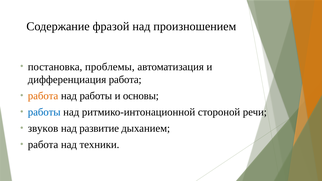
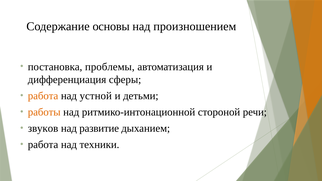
фразой: фразой -> основы
дифференциация работа: работа -> сферы
над работы: работы -> устной
основы: основы -> детьми
работы at (44, 112) colour: blue -> orange
